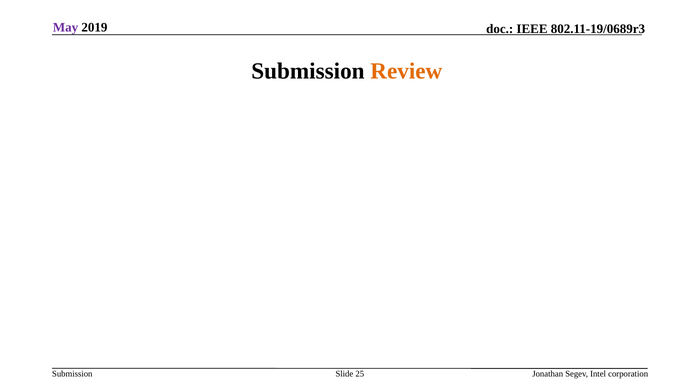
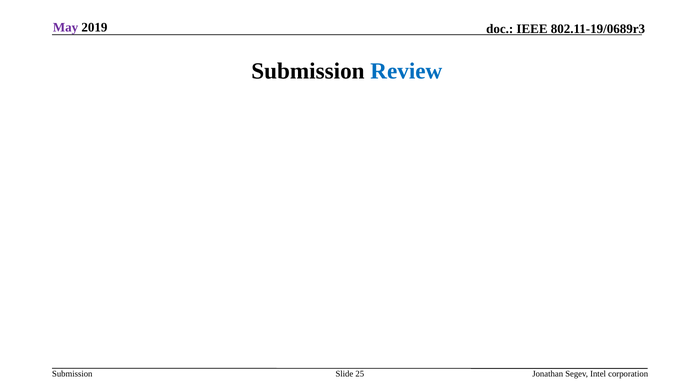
Review colour: orange -> blue
